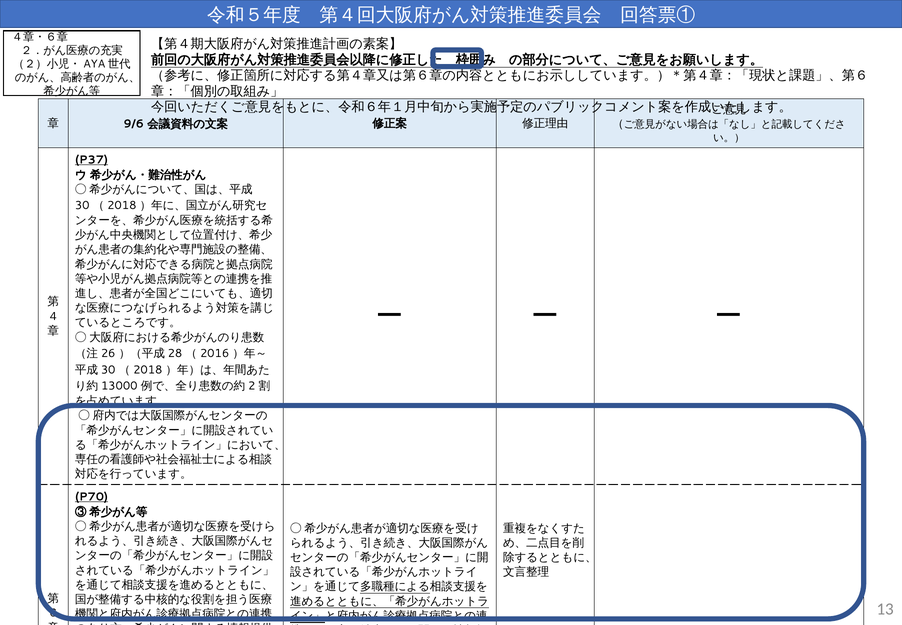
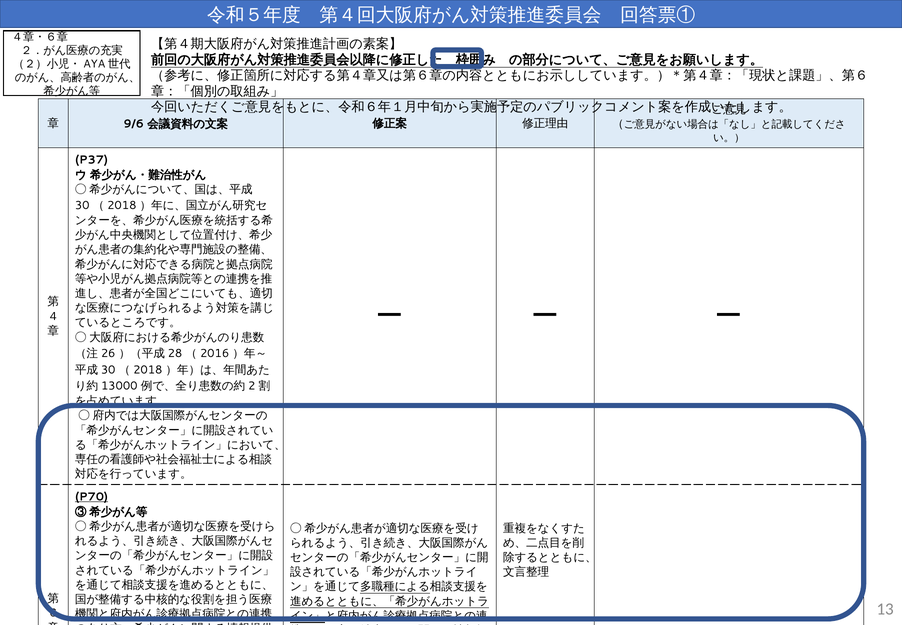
P37 underline: present -> none
